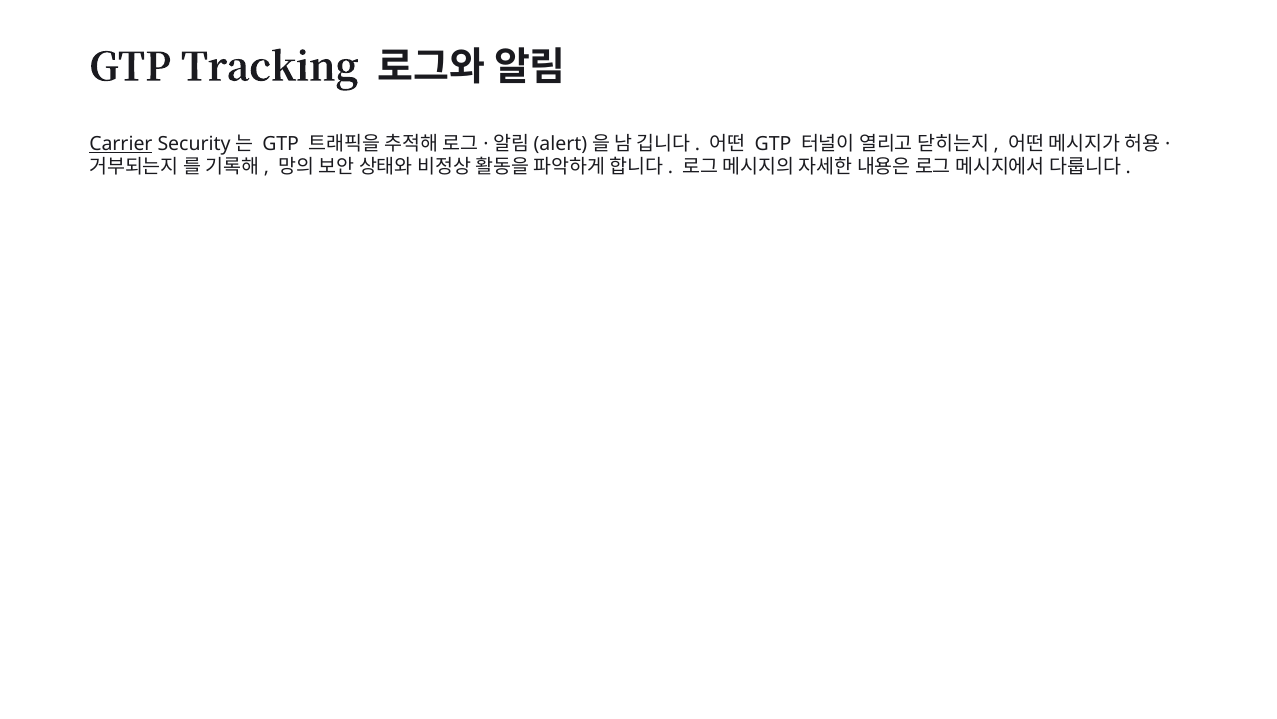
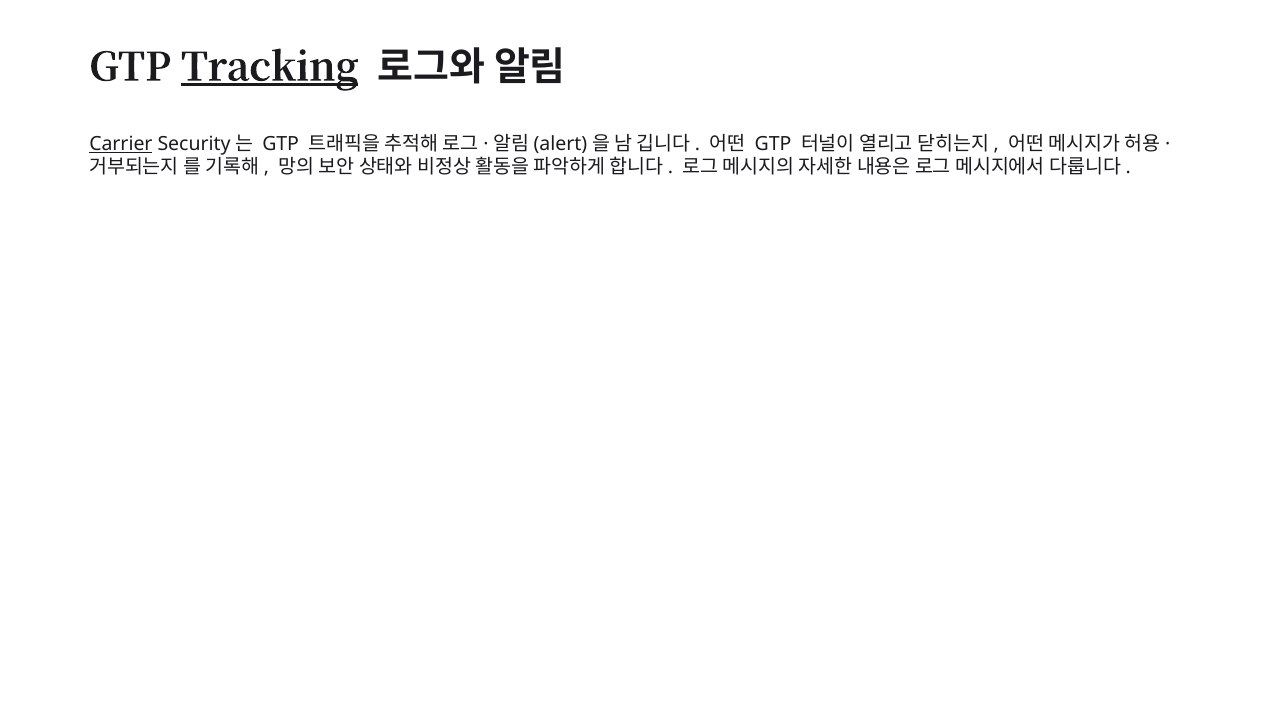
Tracking underline: none -> present
